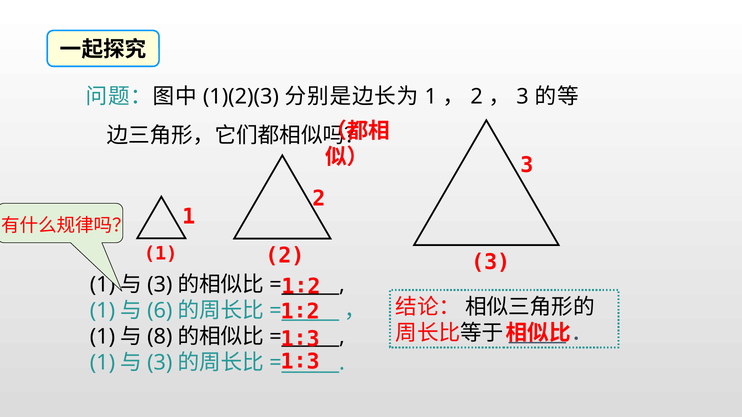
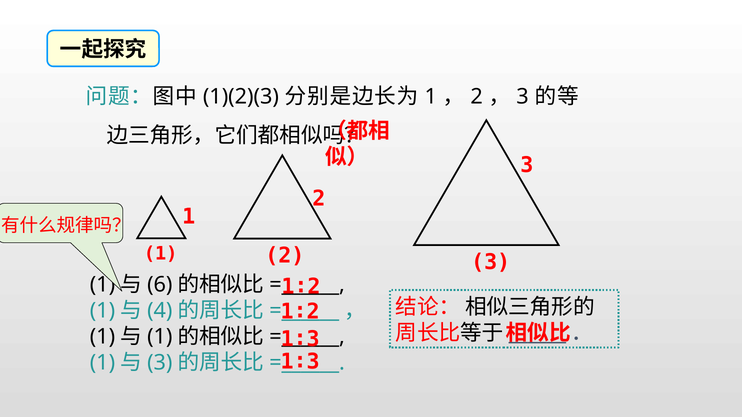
3 at (160, 285): 3 -> 6
6: 6 -> 4
8 at (160, 337): 8 -> 1
